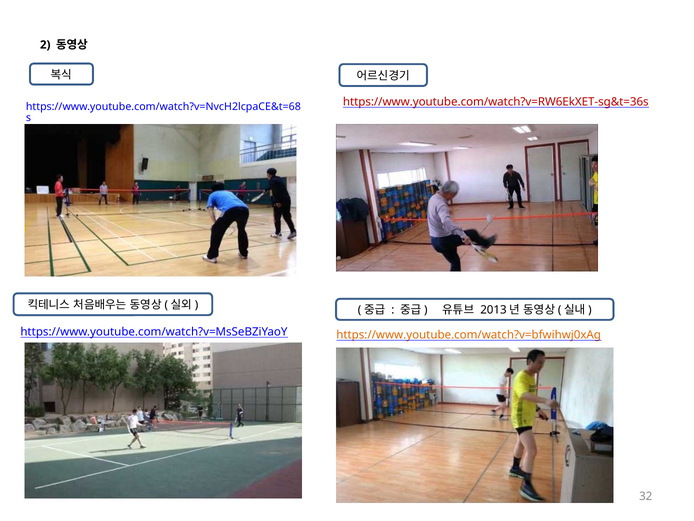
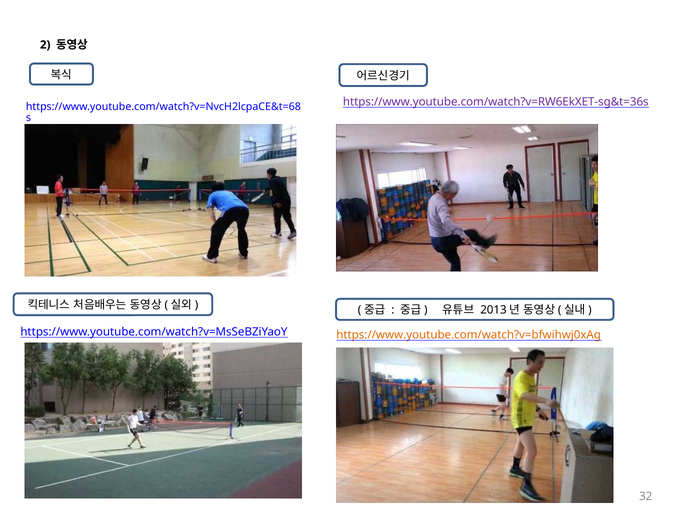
https://www.youtube.com/watch?v=RW6EkXET-sg&t=36s colour: red -> purple
